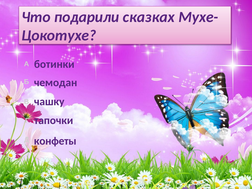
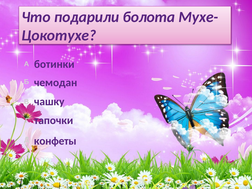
сказках: сказках -> болота
